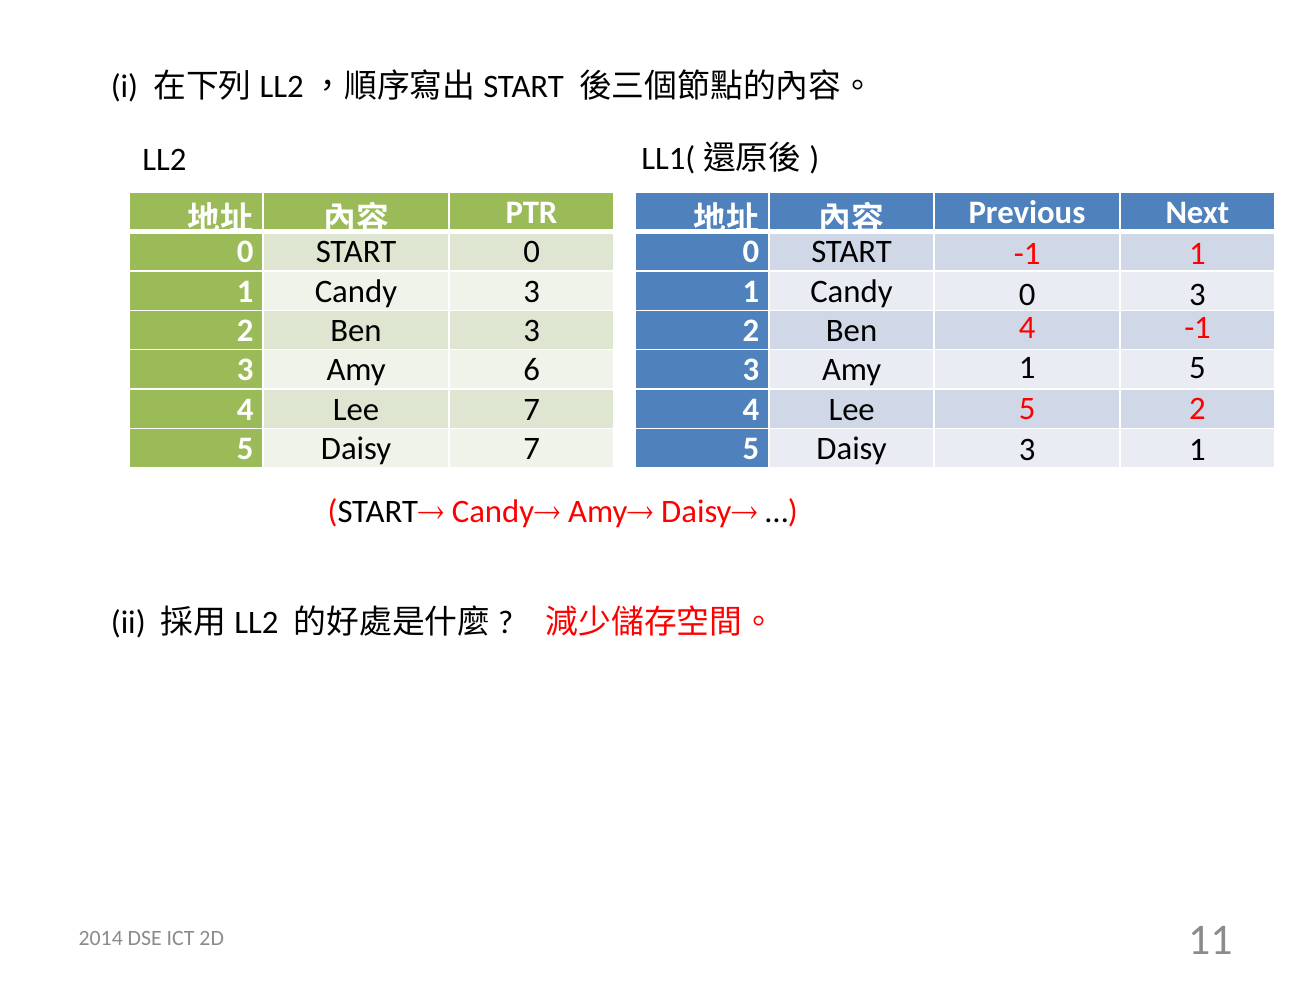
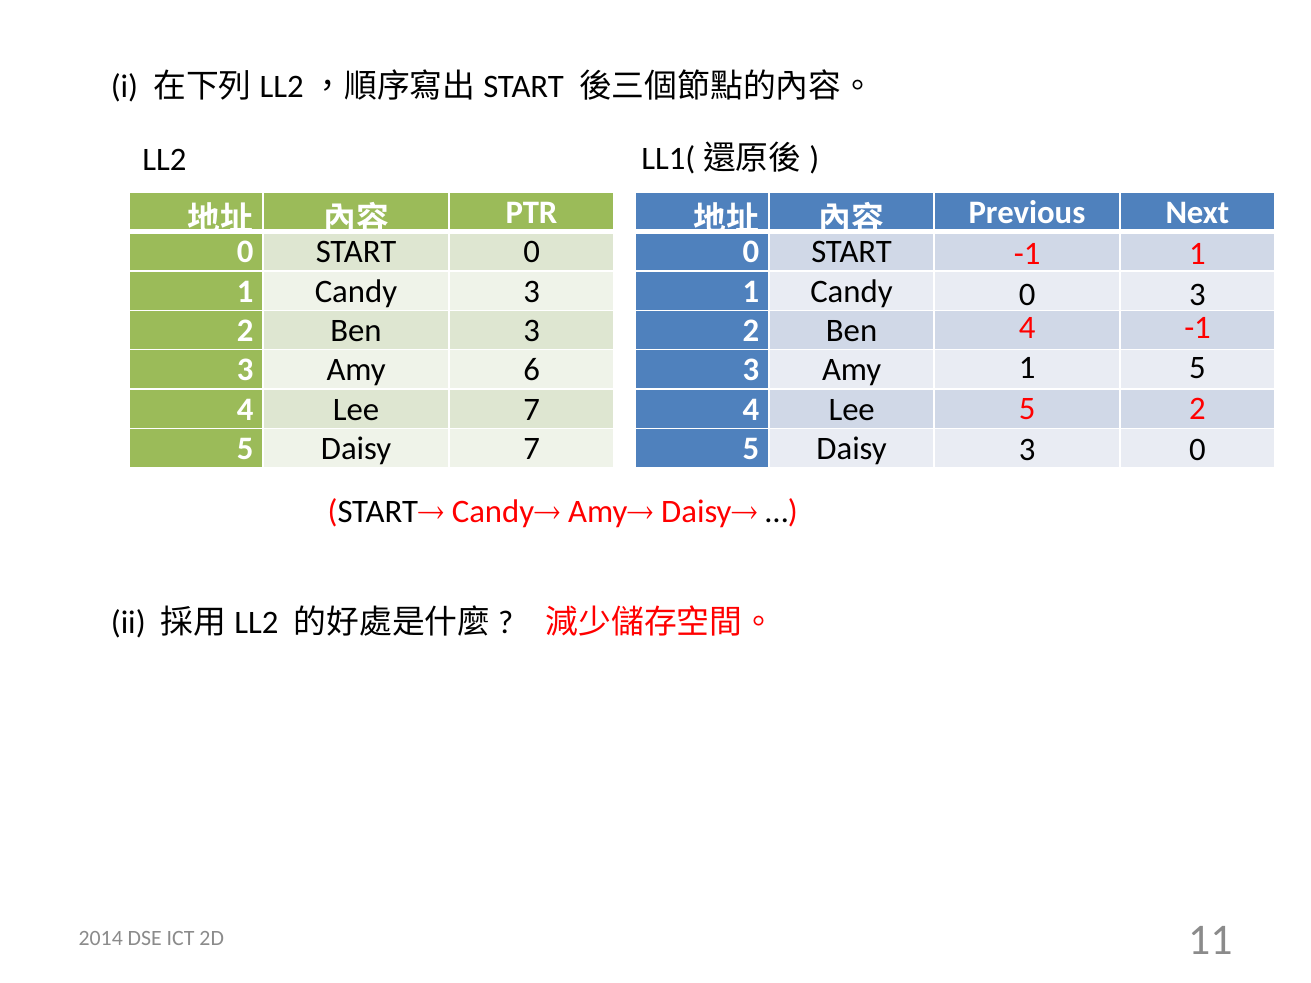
1 at (1197, 450): 1 -> 0
